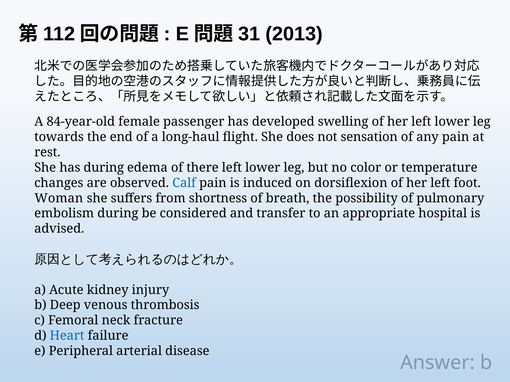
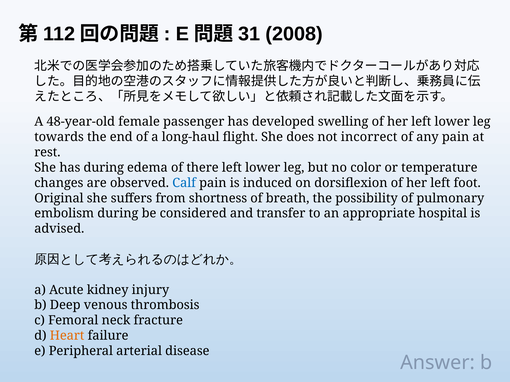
2013: 2013 -> 2008
84-year-old: 84-year-old -> 48-year-old
sensation: sensation -> incorrect
Woman: Woman -> Original
Heart colour: blue -> orange
